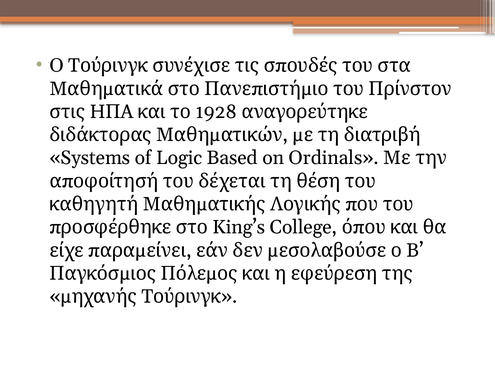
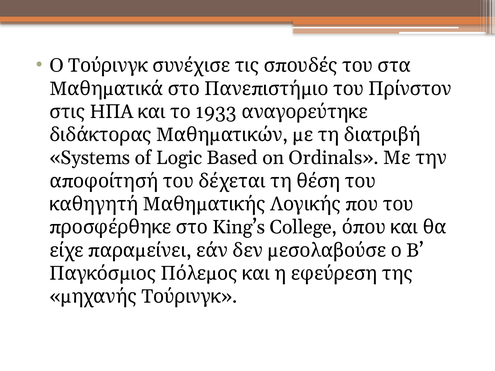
1928: 1928 -> 1933
